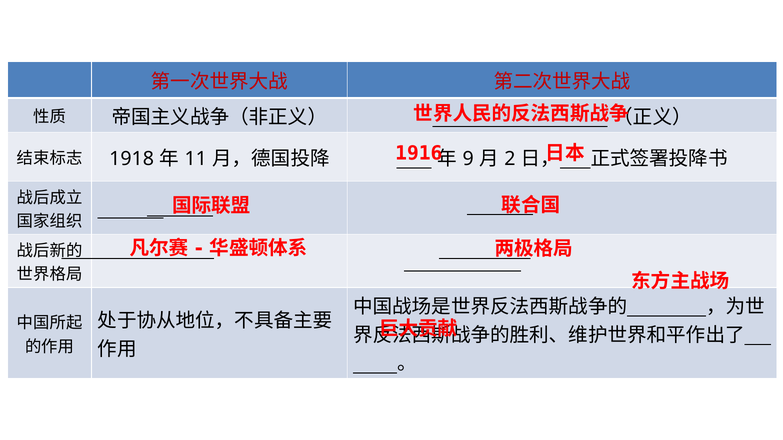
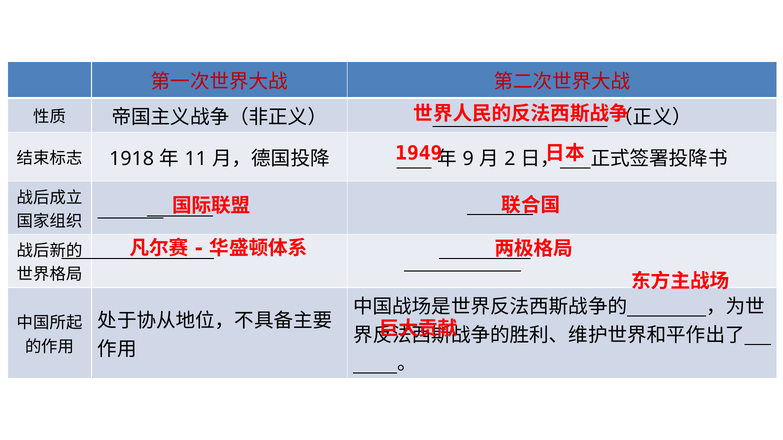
1916: 1916 -> 1949
